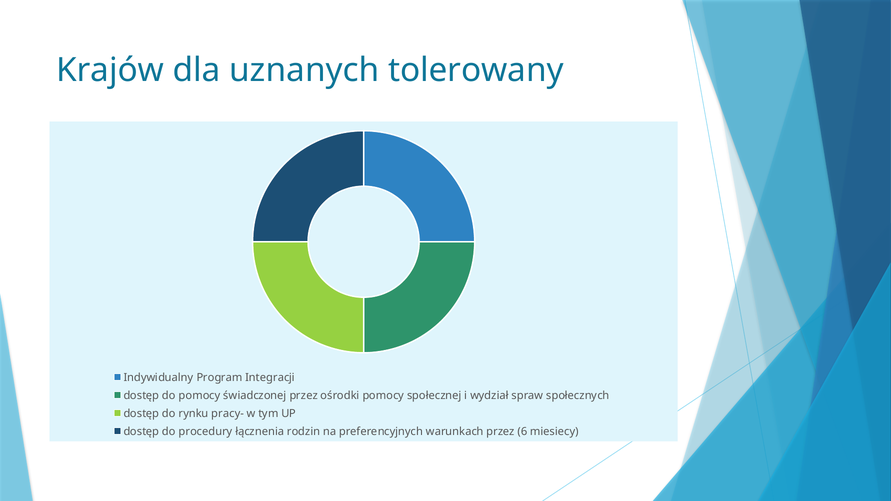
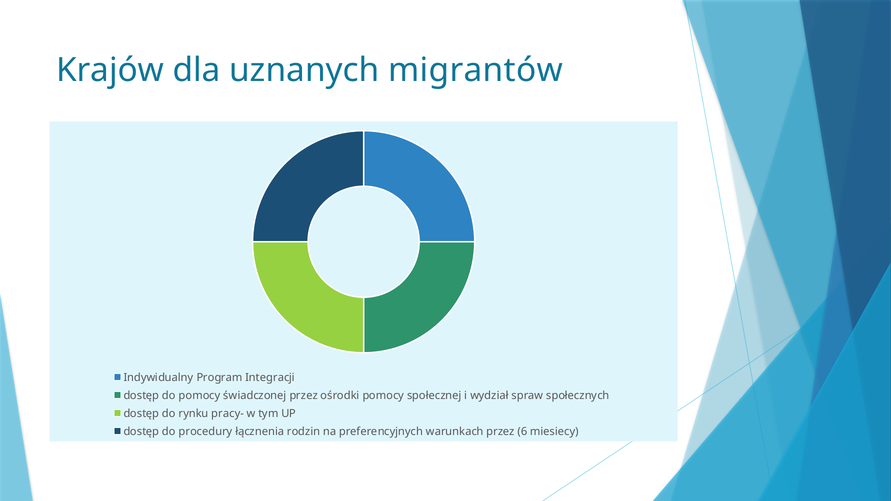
tolerowany: tolerowany -> migrantów
